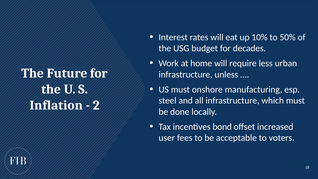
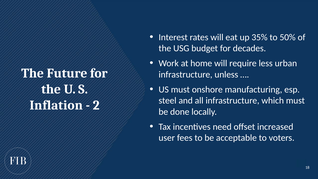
10%: 10% -> 35%
bond: bond -> need
